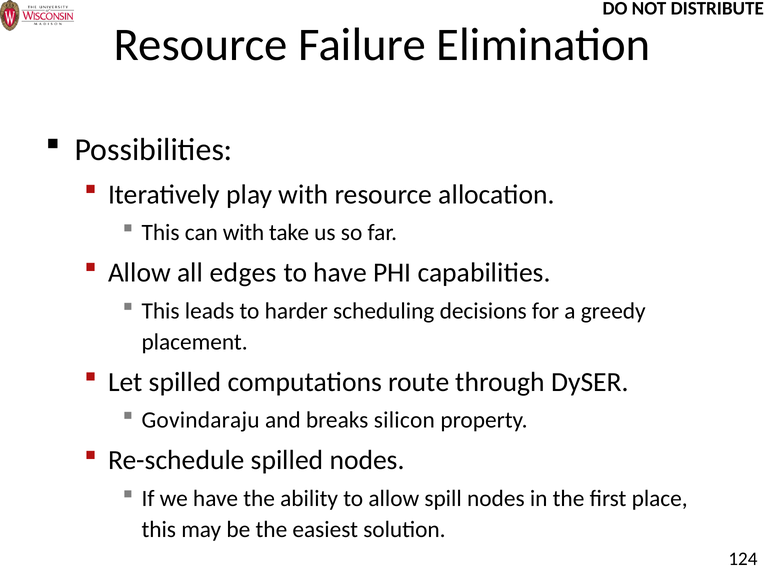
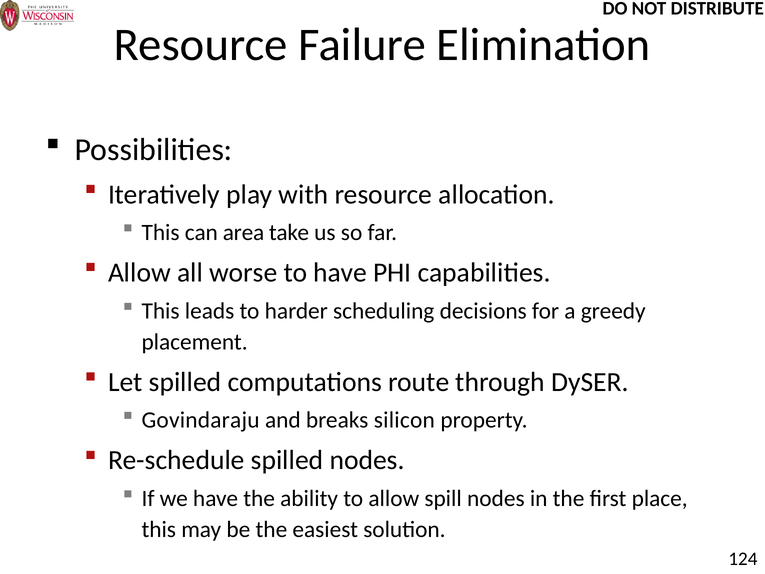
can with: with -> area
edges: edges -> worse
